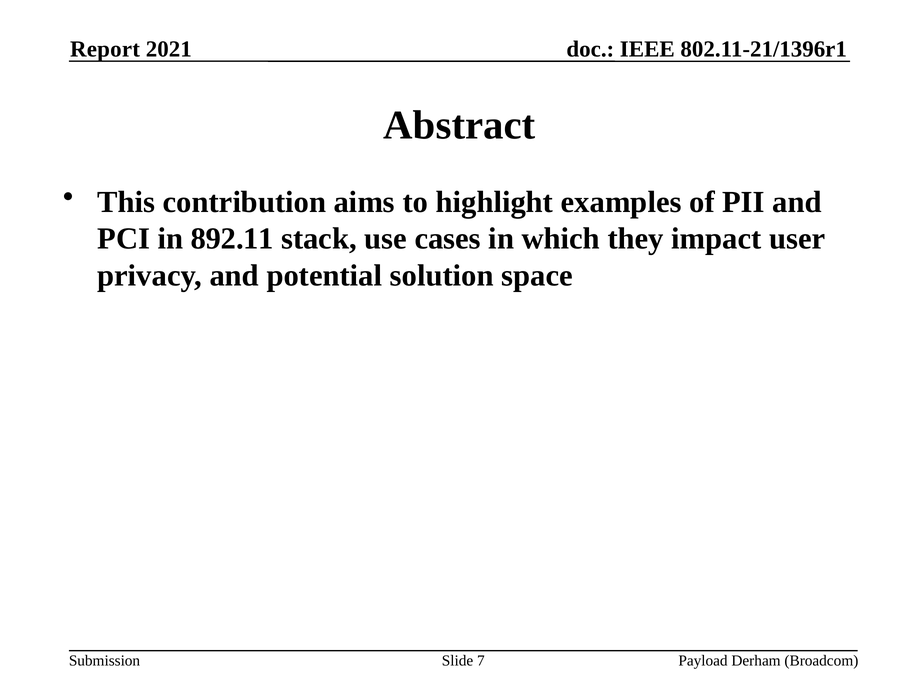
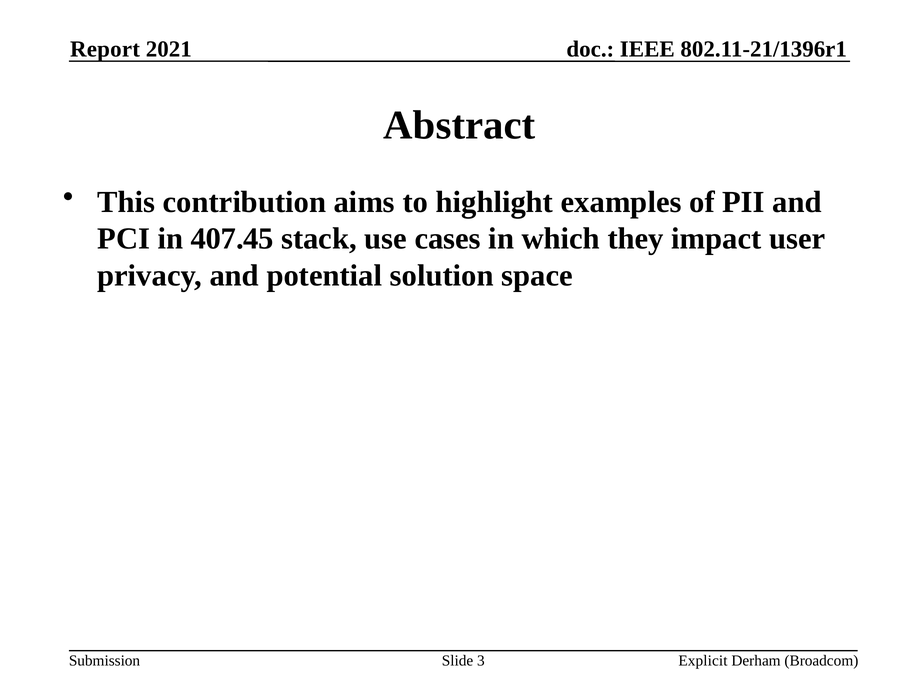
892.11: 892.11 -> 407.45
7: 7 -> 3
Payload: Payload -> Explicit
